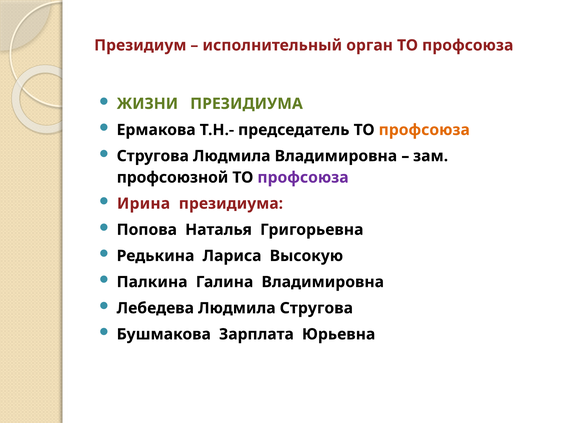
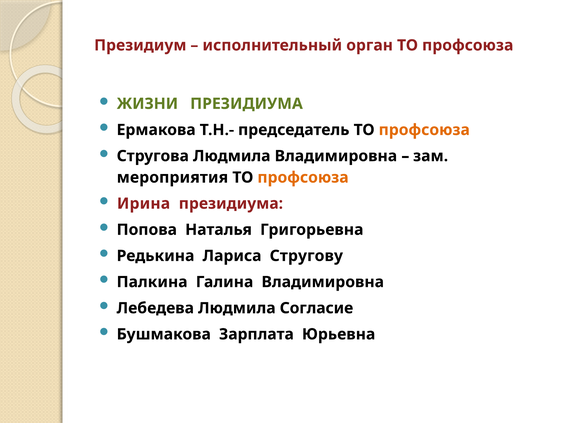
профсоюзной: профсоюзной -> мероприятия
профсоюза at (303, 177) colour: purple -> orange
Высокую: Высокую -> Стругову
Людмила Стругова: Стругова -> Согласие
